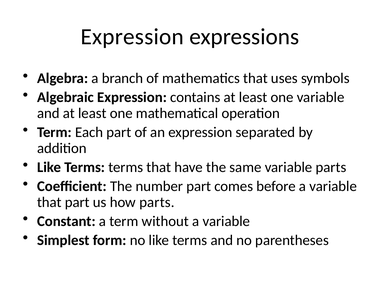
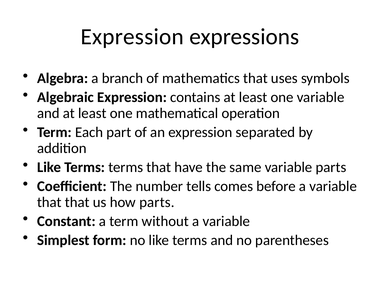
number part: part -> tells
that part: part -> that
